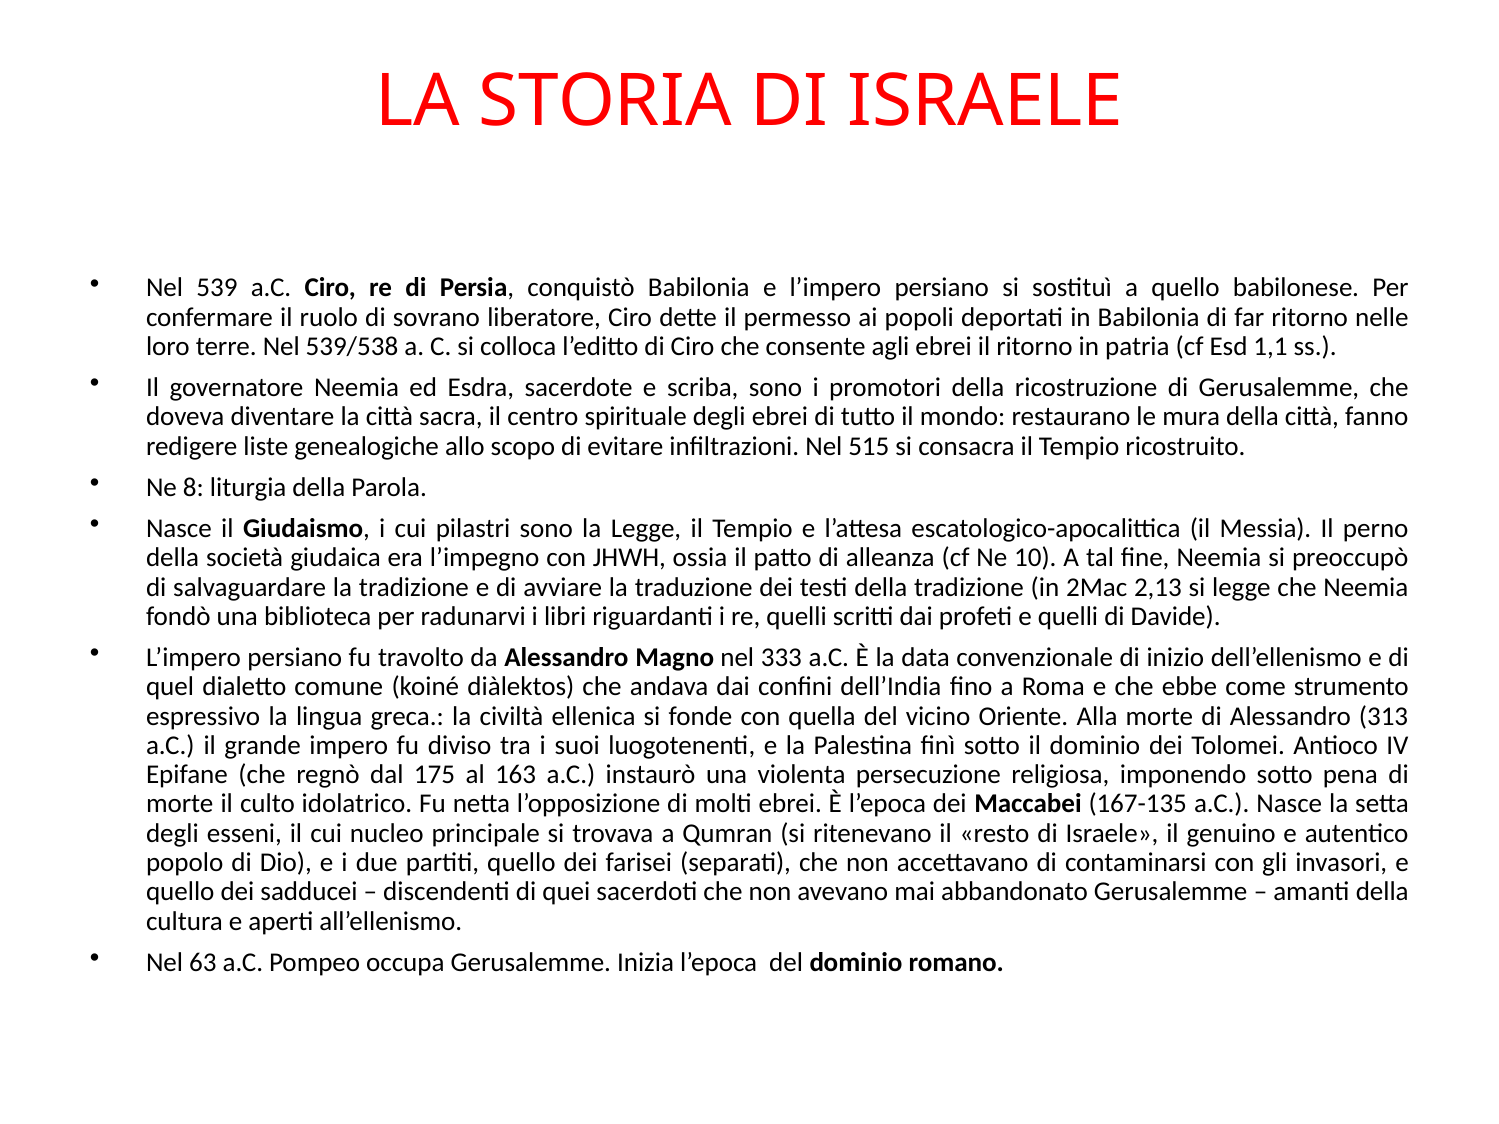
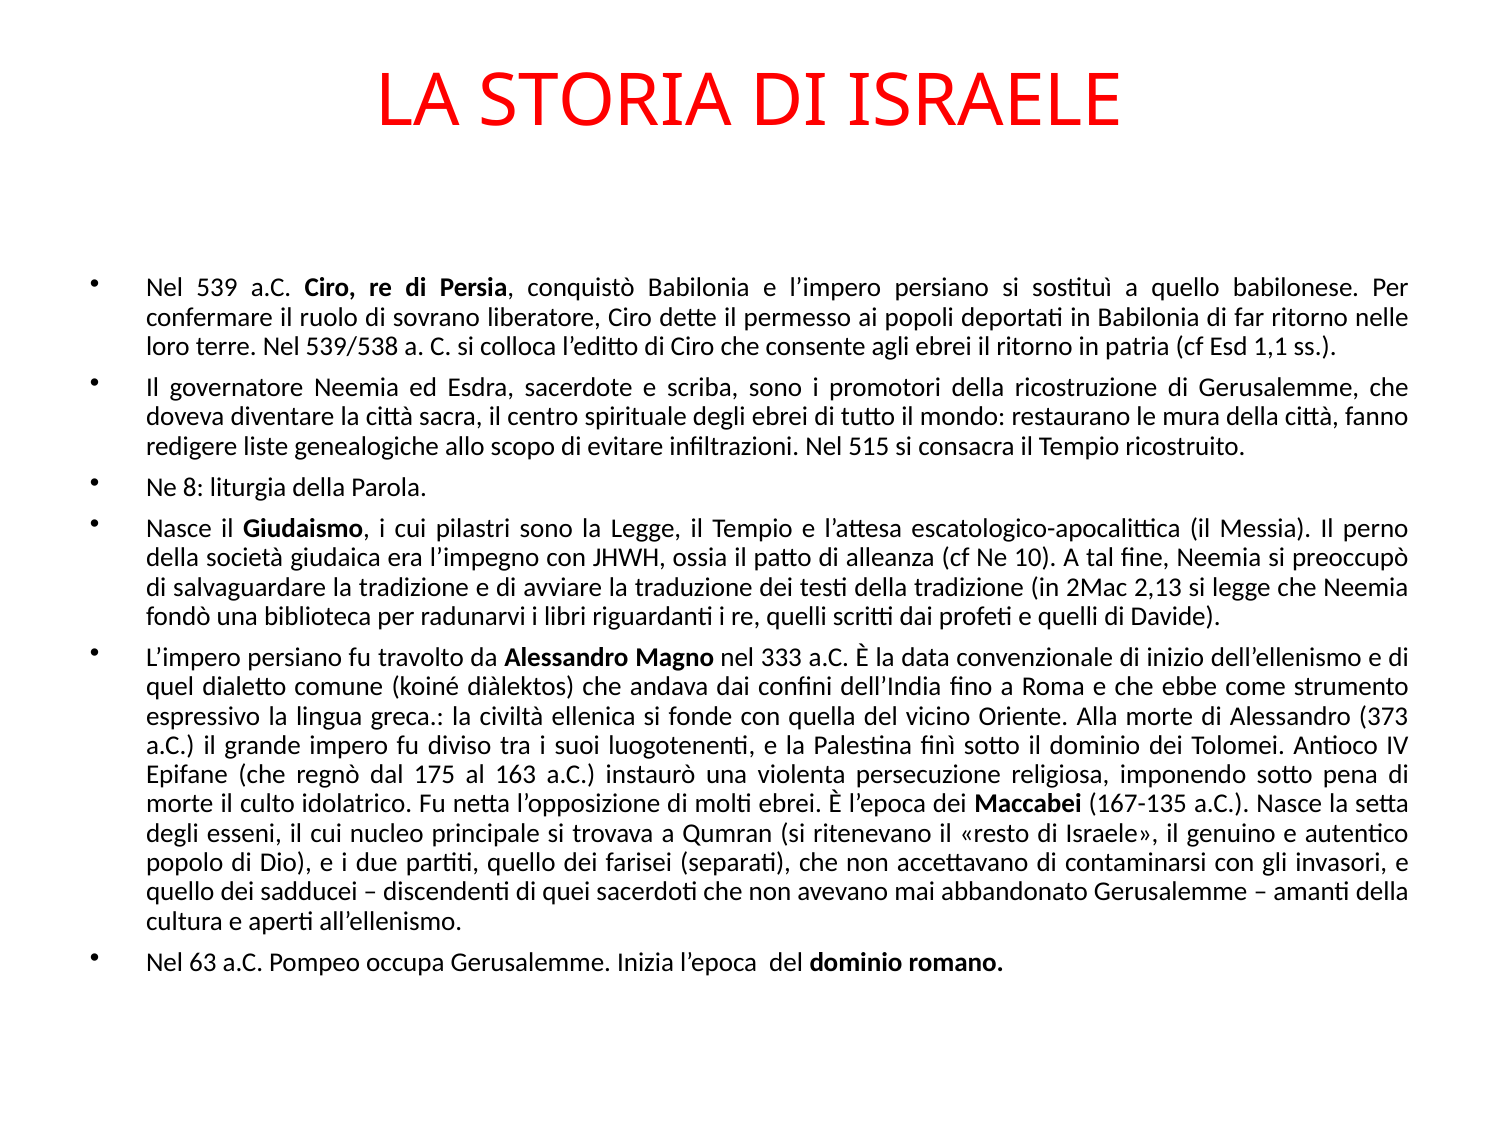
313: 313 -> 373
